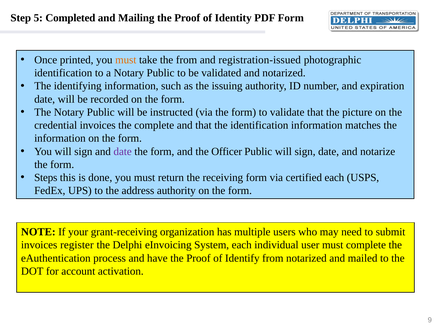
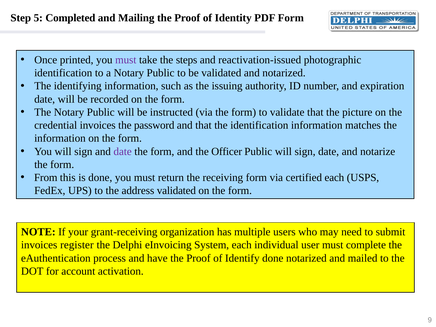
must at (126, 60) colour: orange -> purple
the from: from -> steps
registration-issued: registration-issued -> reactivation-issued
the complete: complete -> password
Steps: Steps -> From
address authority: authority -> validated
Identify from: from -> done
